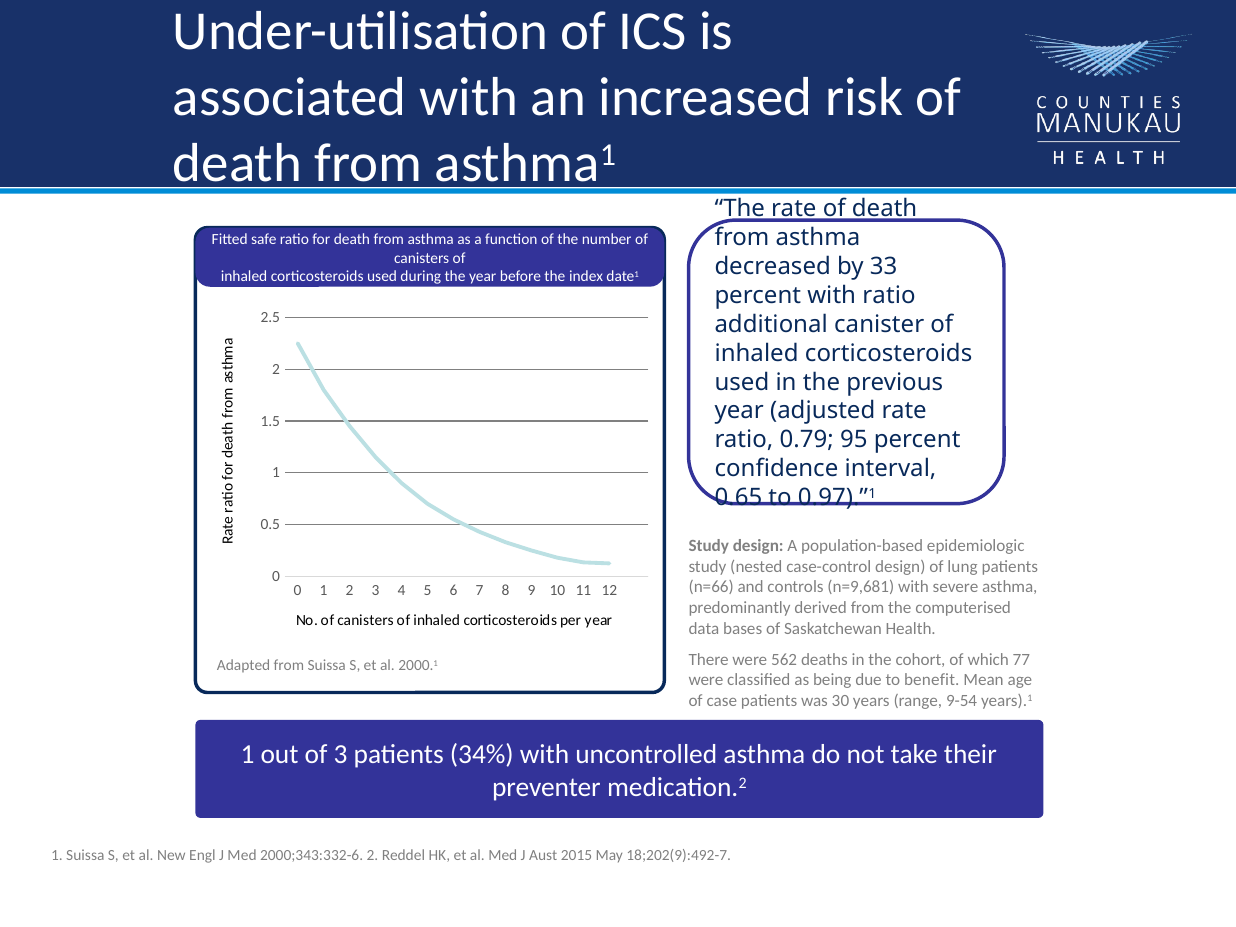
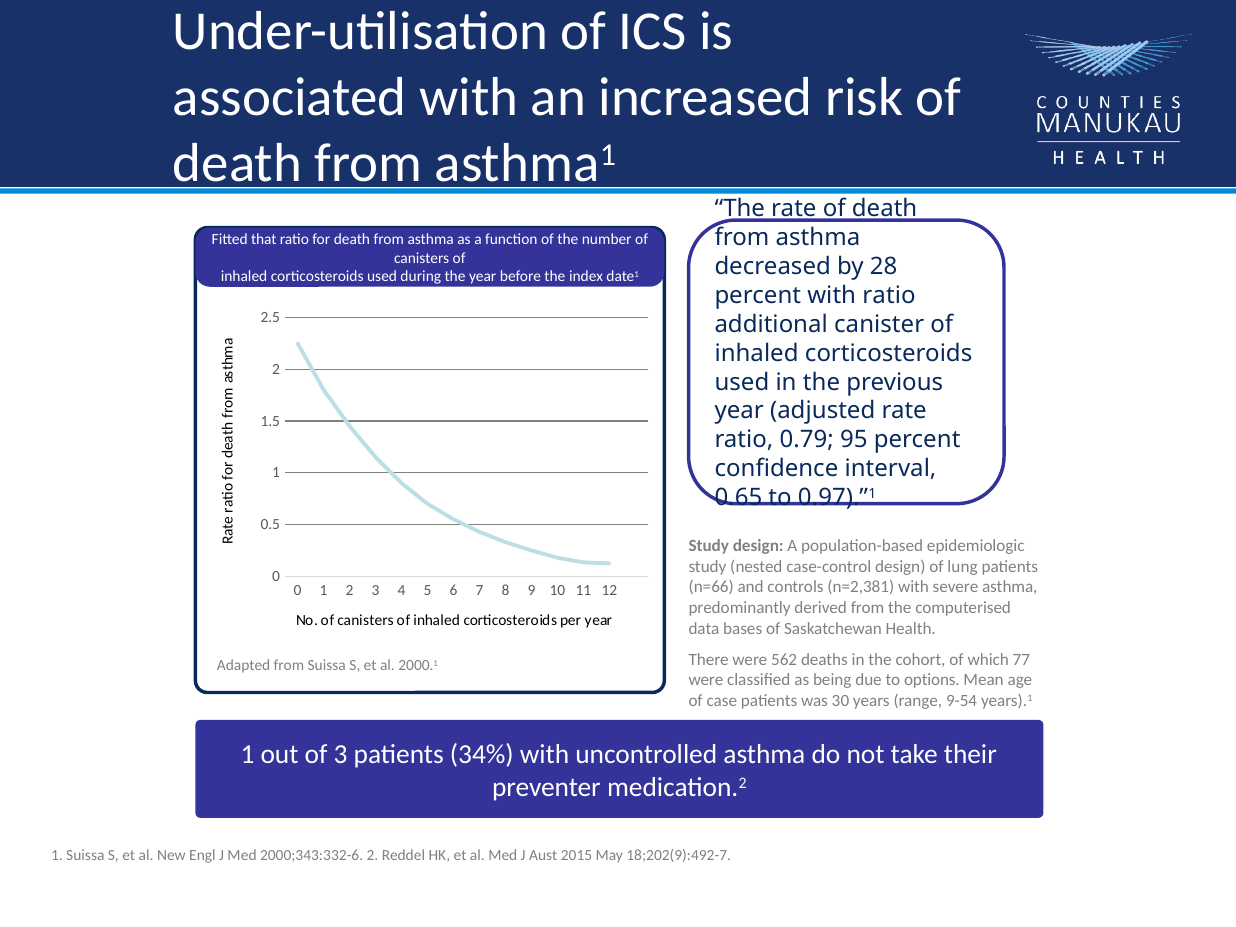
safe: safe -> that
33: 33 -> 28
n=9,681: n=9,681 -> n=2,381
benefit: benefit -> options
